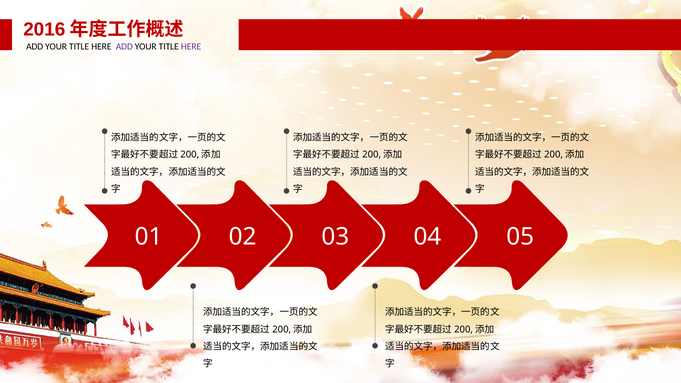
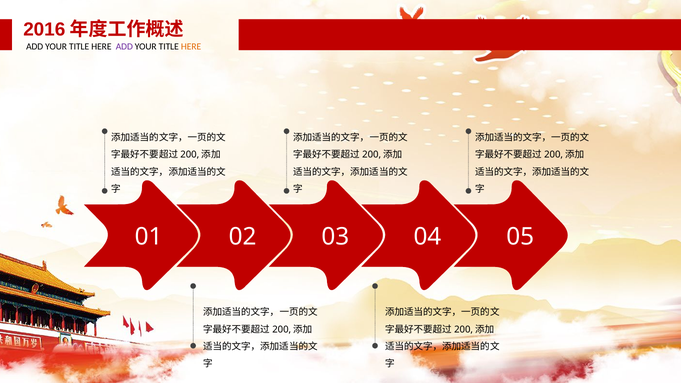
HERE at (191, 47) colour: purple -> orange
